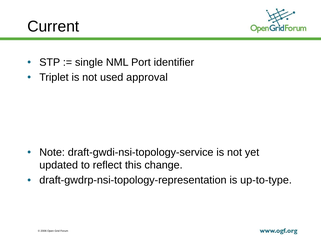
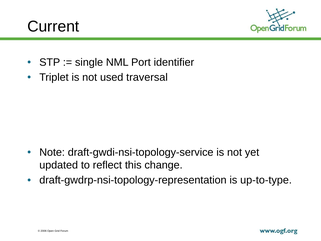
approval: approval -> traversal
